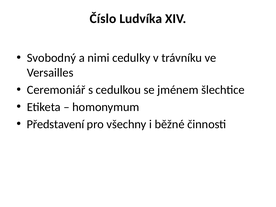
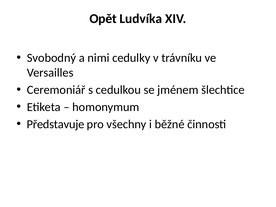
Číslo: Číslo -> Opět
Představení: Představení -> Představuje
